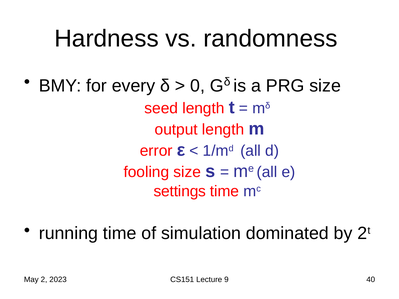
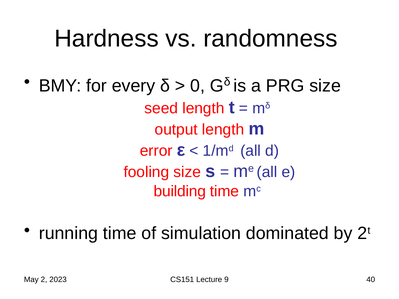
settings: settings -> building
